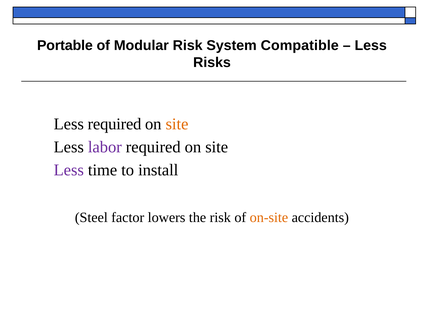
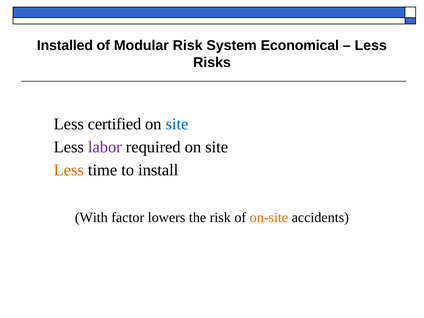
Portable: Portable -> Installed
Compatible: Compatible -> Economical
Less required: required -> certified
site at (177, 124) colour: orange -> blue
Less at (69, 170) colour: purple -> orange
Steel: Steel -> With
